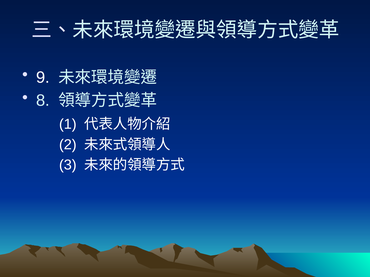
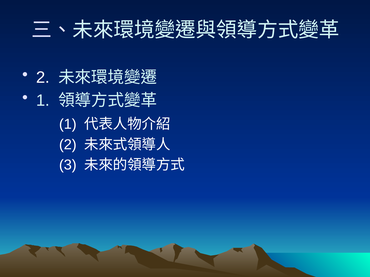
9 at (43, 78): 9 -> 2
8 at (43, 101): 8 -> 1
